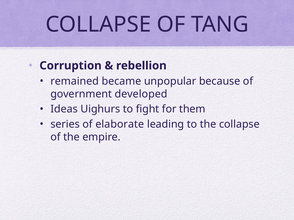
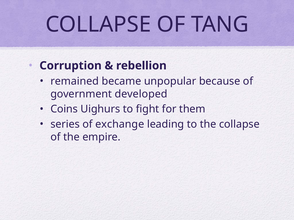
Ideas: Ideas -> Coins
elaborate: elaborate -> exchange
